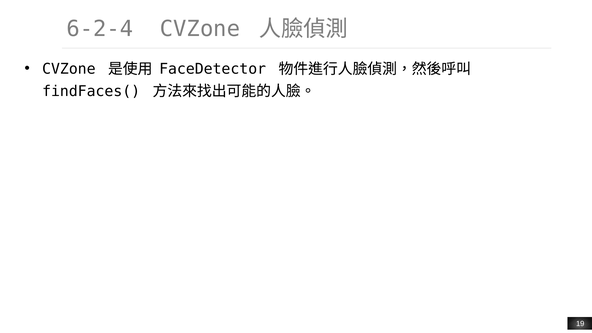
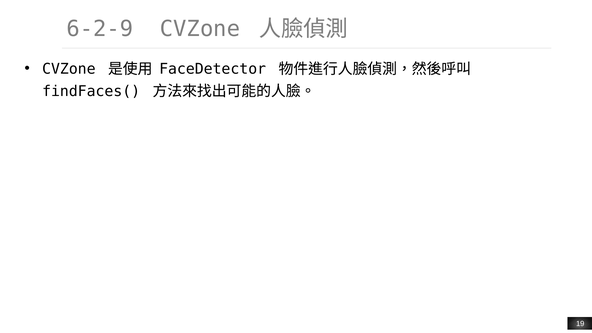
6-2-4: 6-2-4 -> 6-2-9
